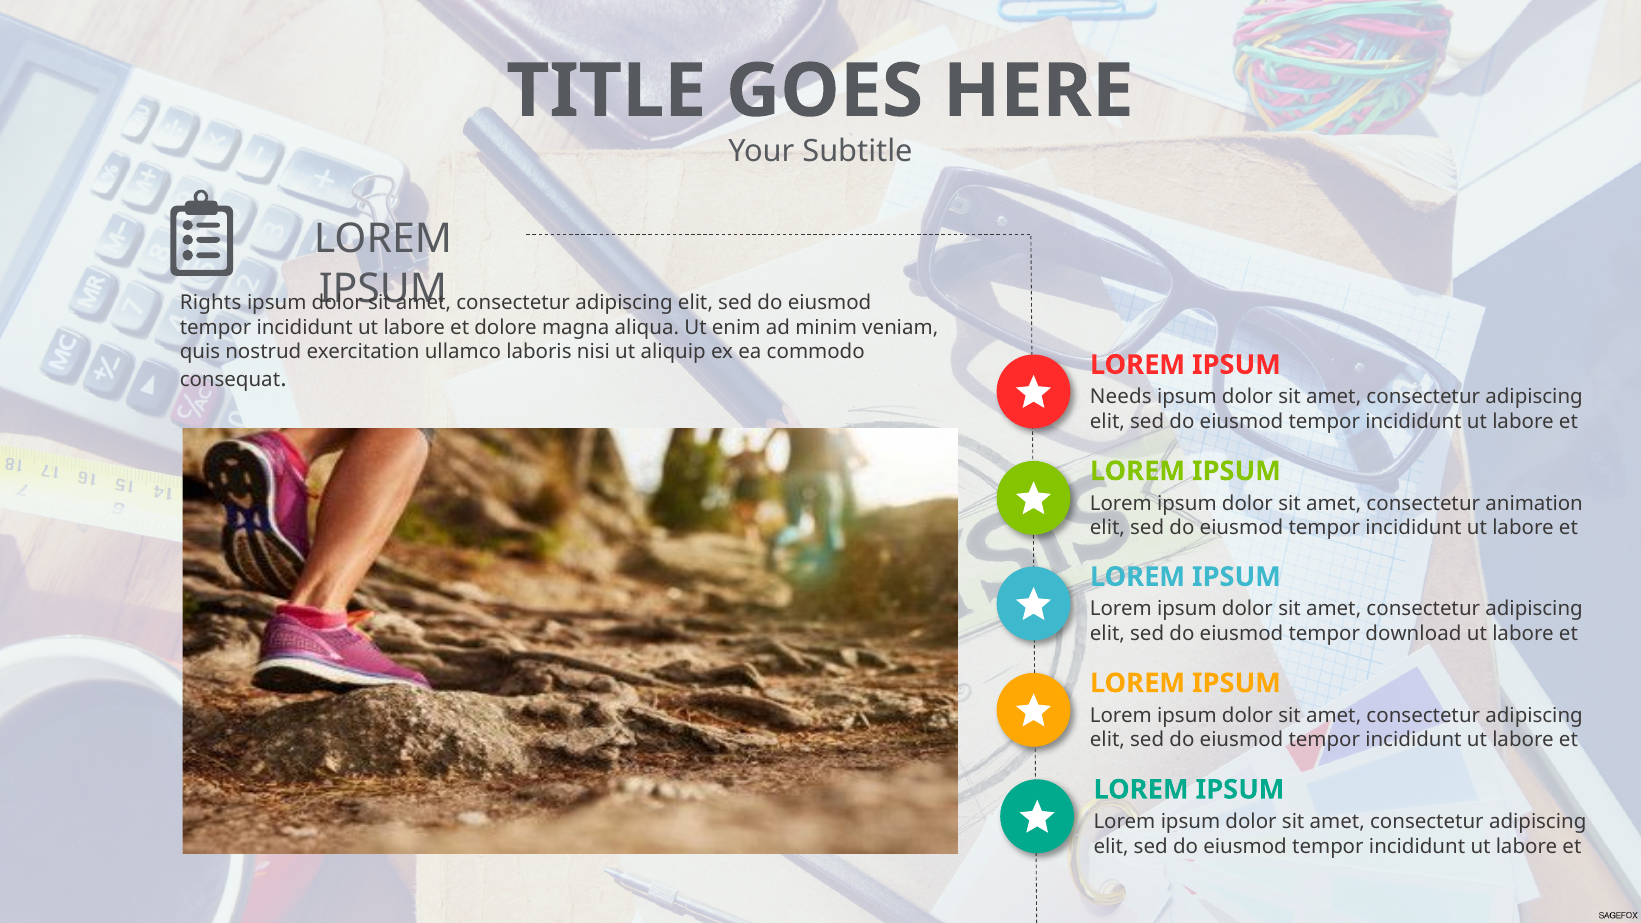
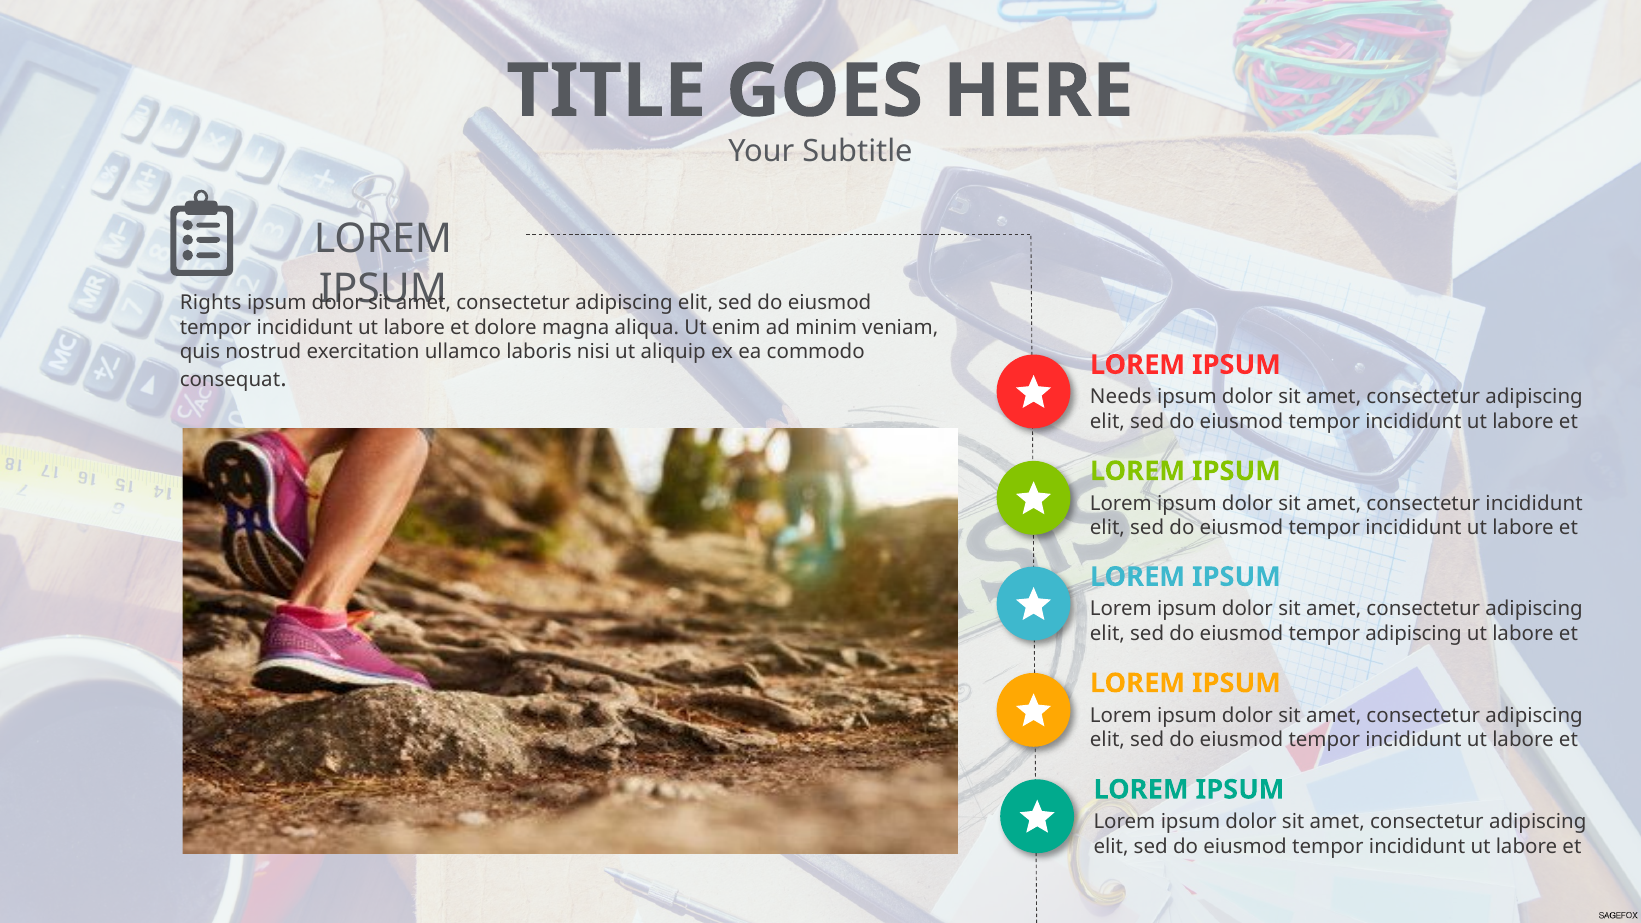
consectetur animation: animation -> incididunt
tempor download: download -> adipiscing
